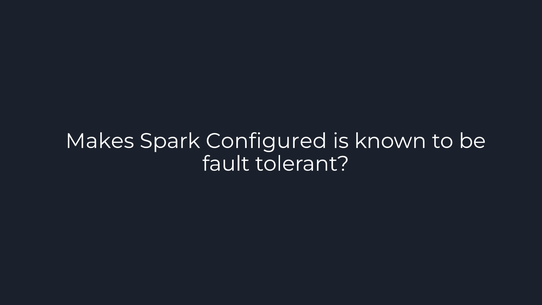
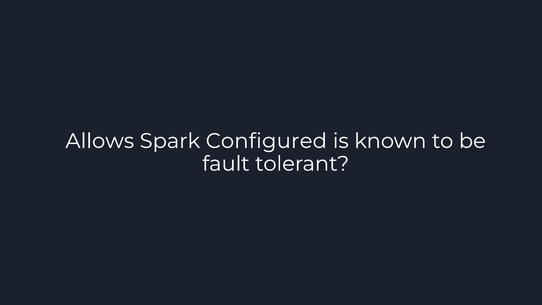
Makes: Makes -> Allows
